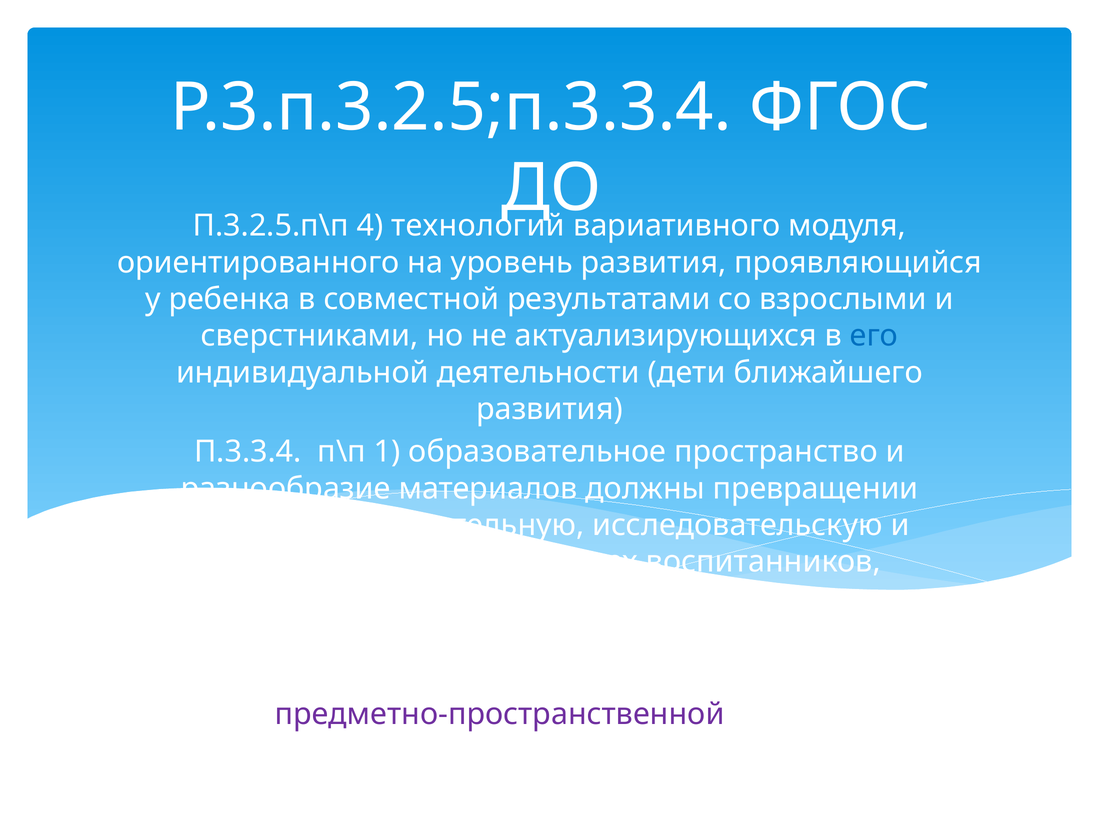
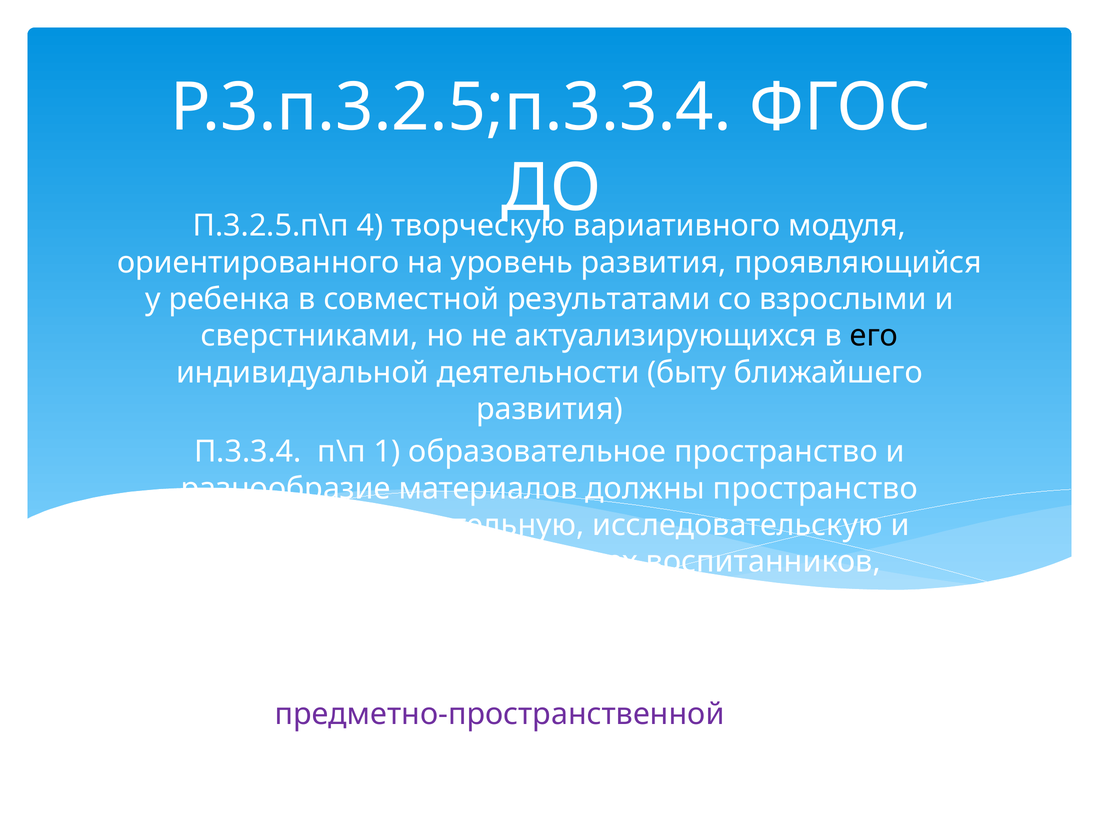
4 технологий: технологий -> творческую
его colour: blue -> black
дети: дети -> быту
должны превращении: превращении -> пространство
